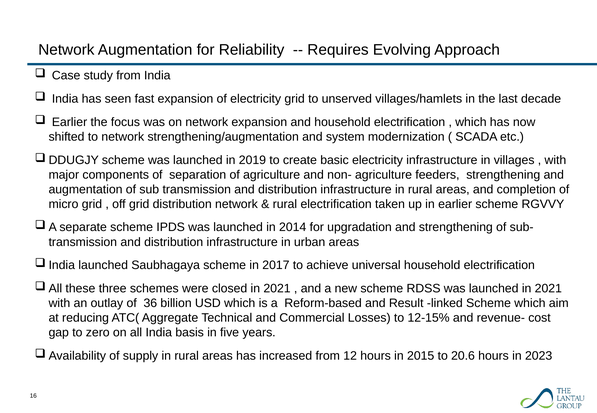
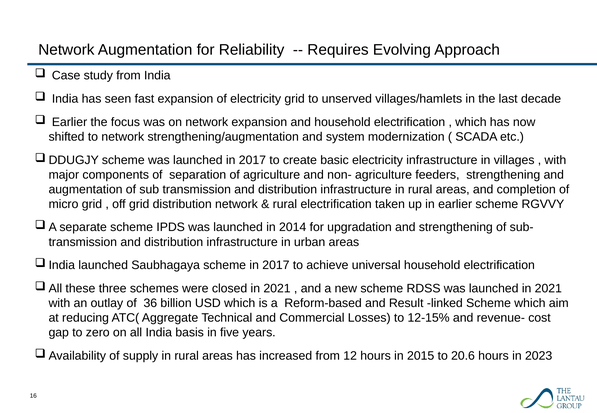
launched in 2019: 2019 -> 2017
